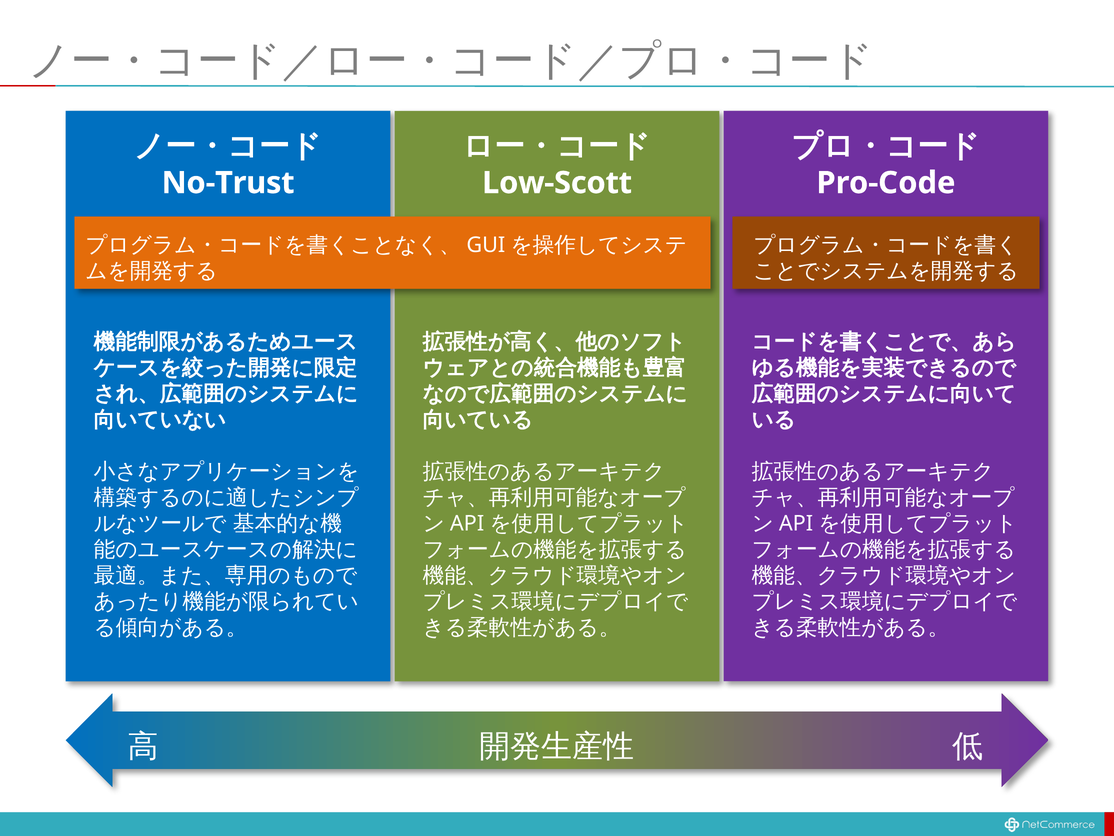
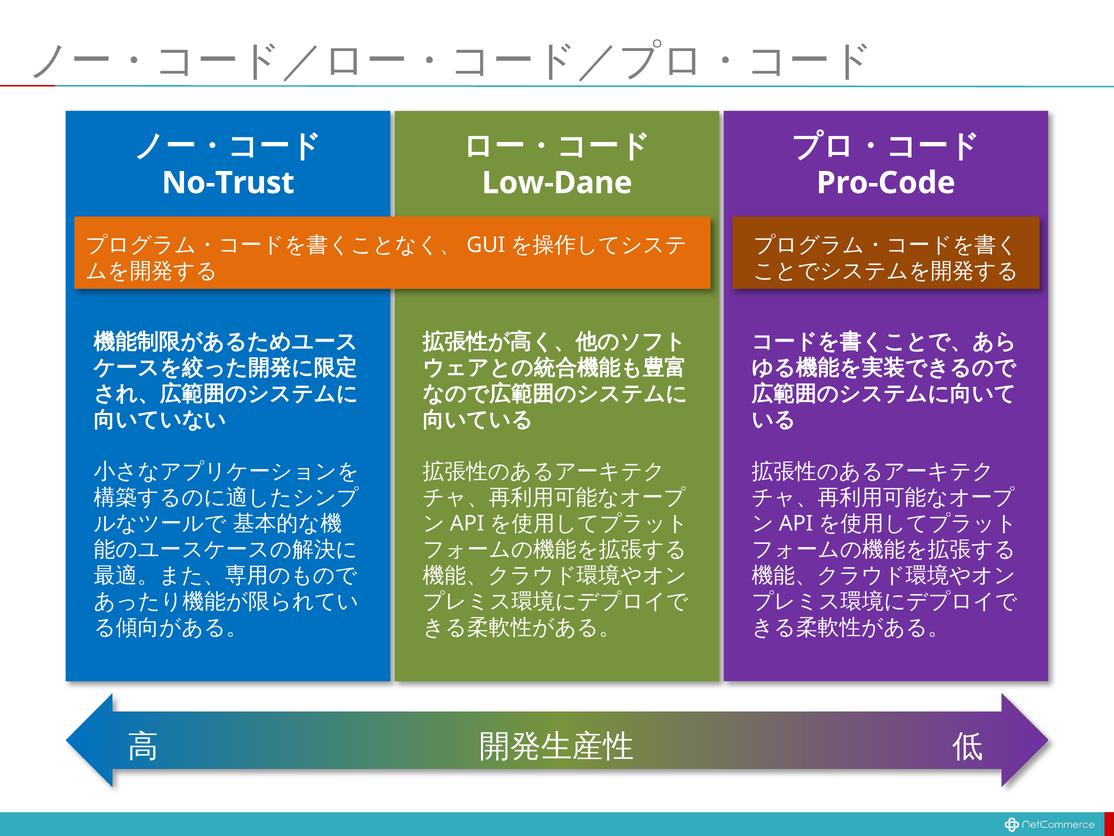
Low-Scott: Low-Scott -> Low-Dane
